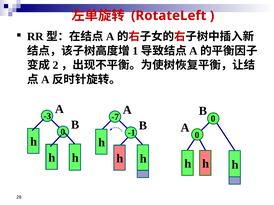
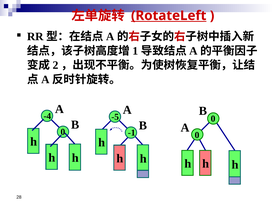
RotateLeft underline: none -> present
-3: -3 -> -4
-7: -7 -> -5
